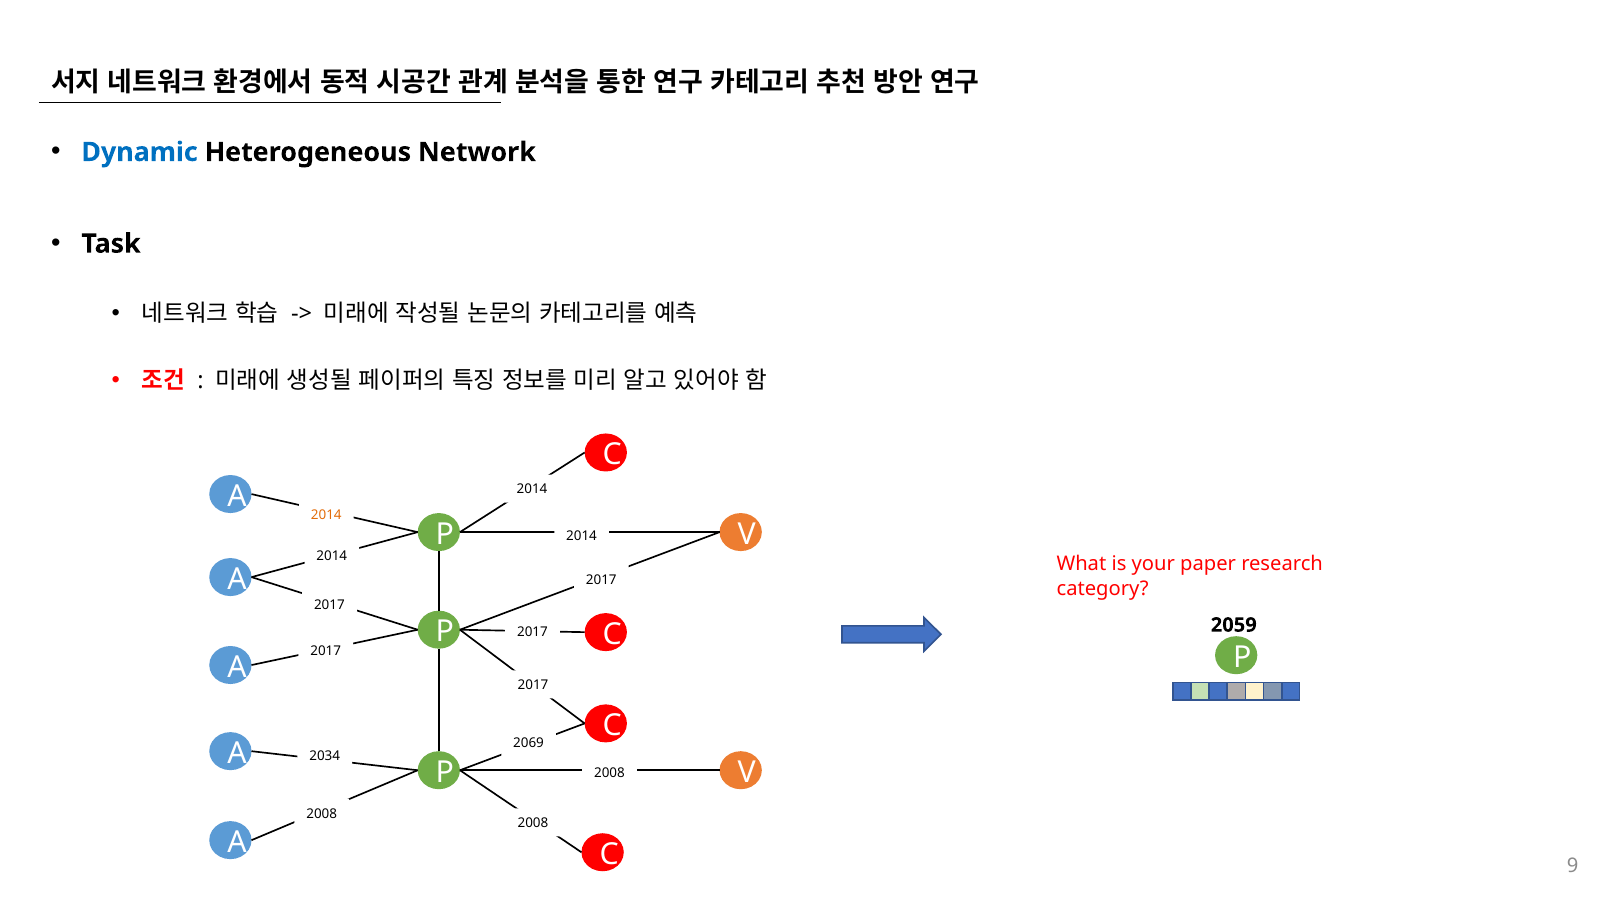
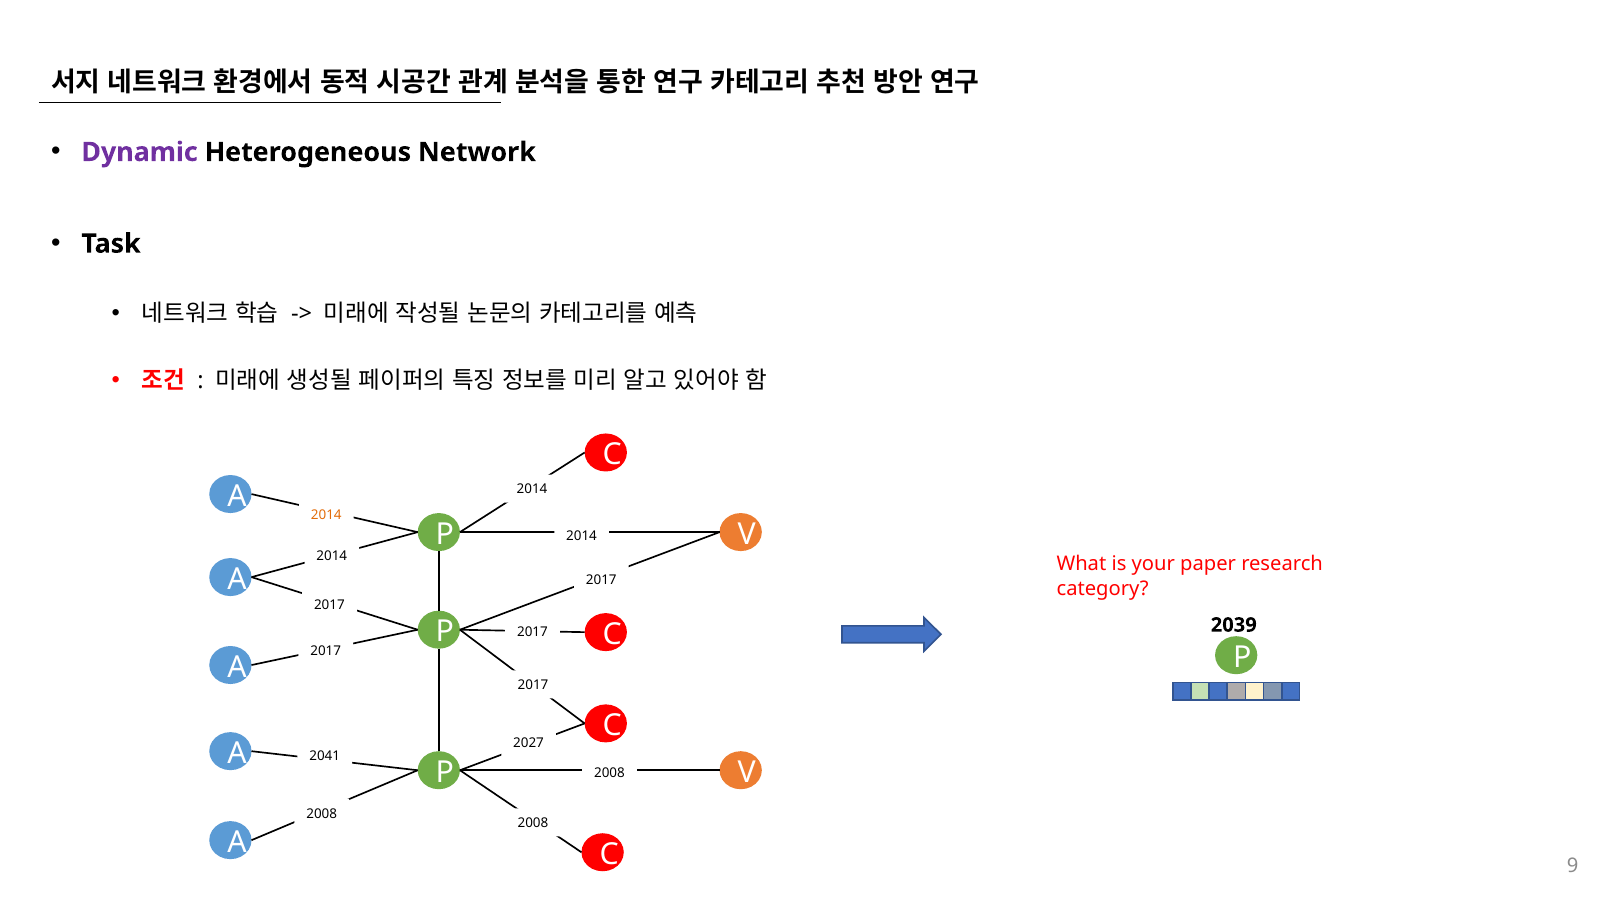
Dynamic colour: blue -> purple
2059: 2059 -> 2039
2069: 2069 -> 2027
2034: 2034 -> 2041
